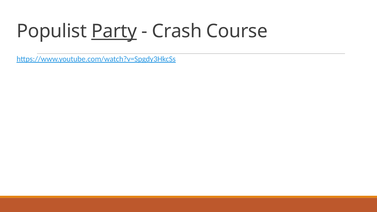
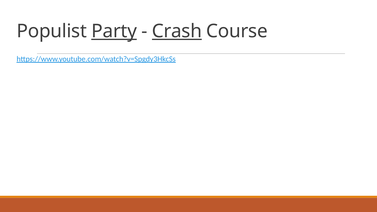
Crash underline: none -> present
